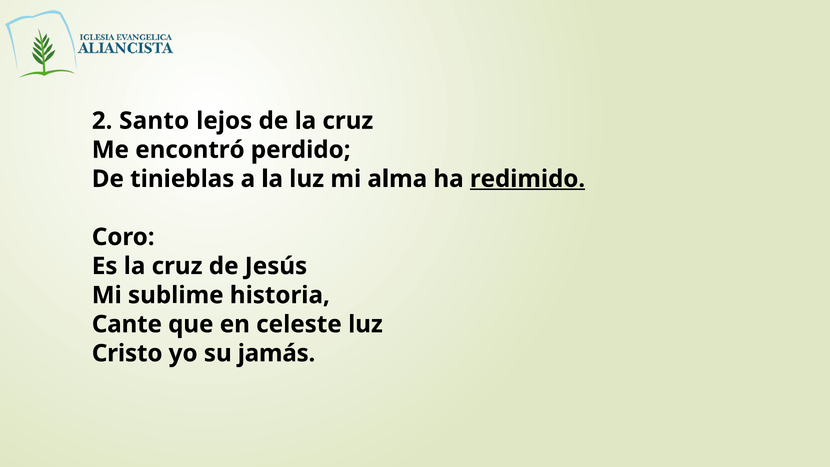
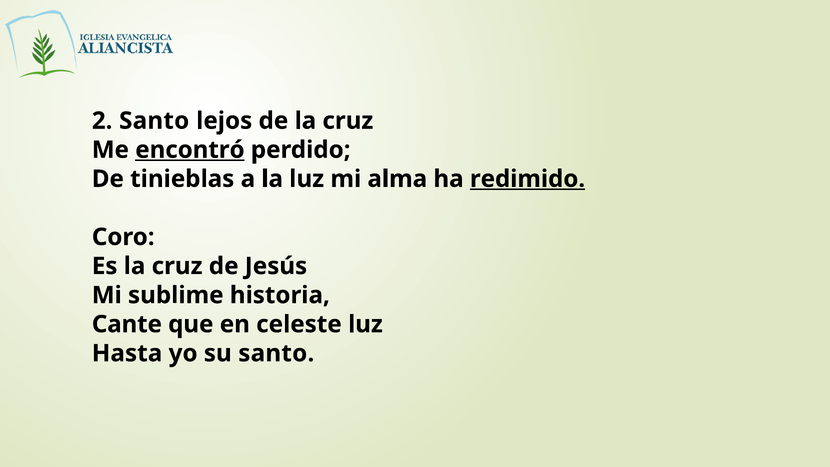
encontró underline: none -> present
Cristo: Cristo -> Hasta
su jamás: jamás -> santo
